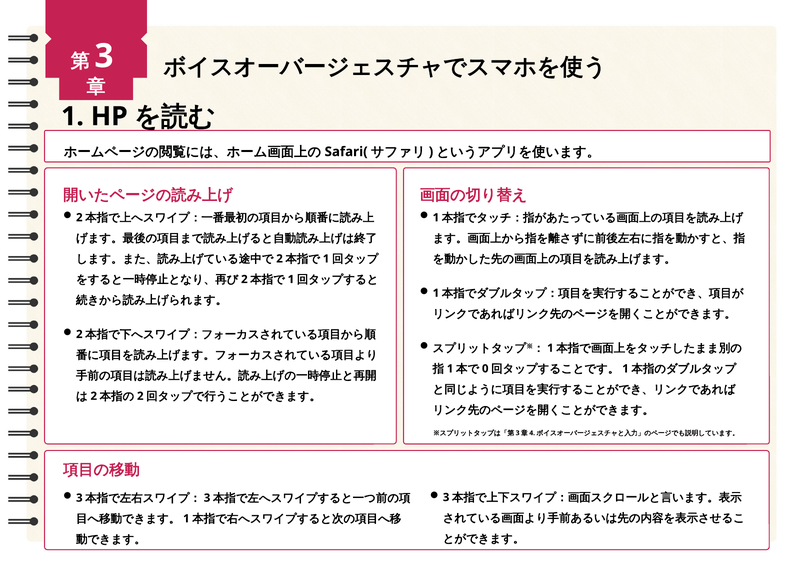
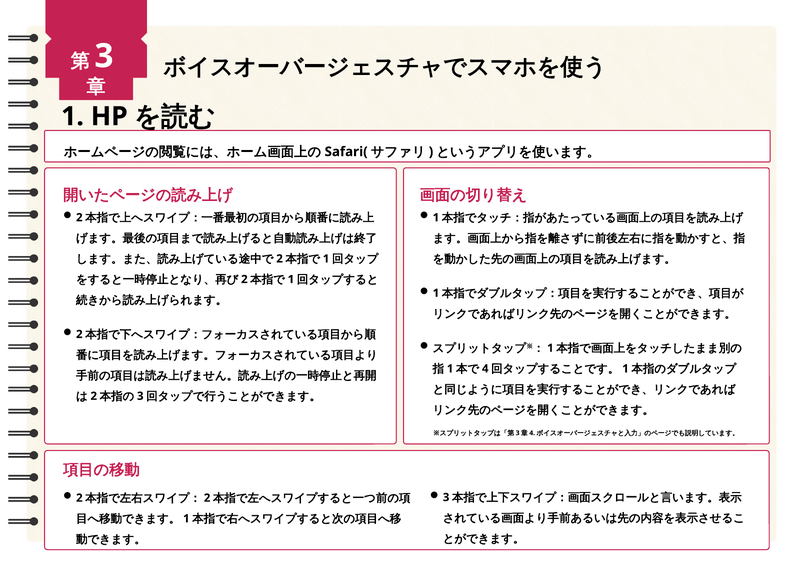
0: 0 -> 4
2 at (140, 396): 2 -> 3
3 at (79, 498): 3 -> 2
3 at (207, 498): 3 -> 2
